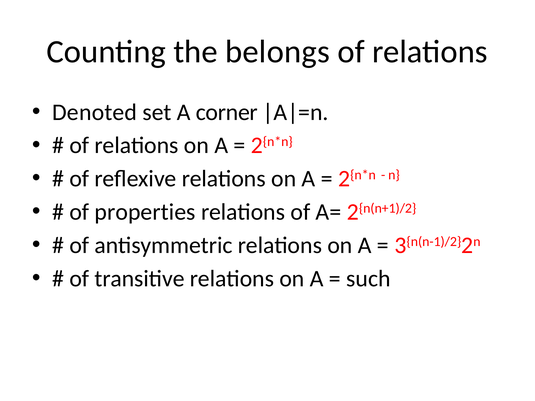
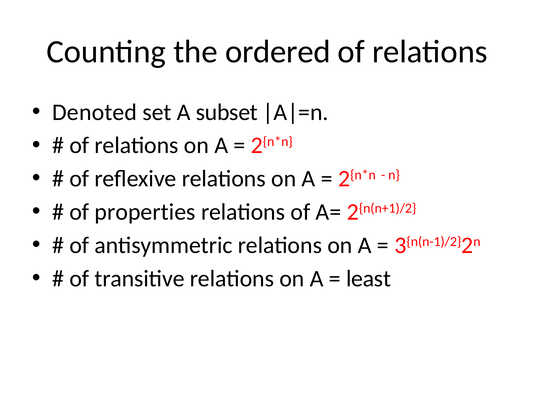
belongs: belongs -> ordered
corner: corner -> subset
such: such -> least
